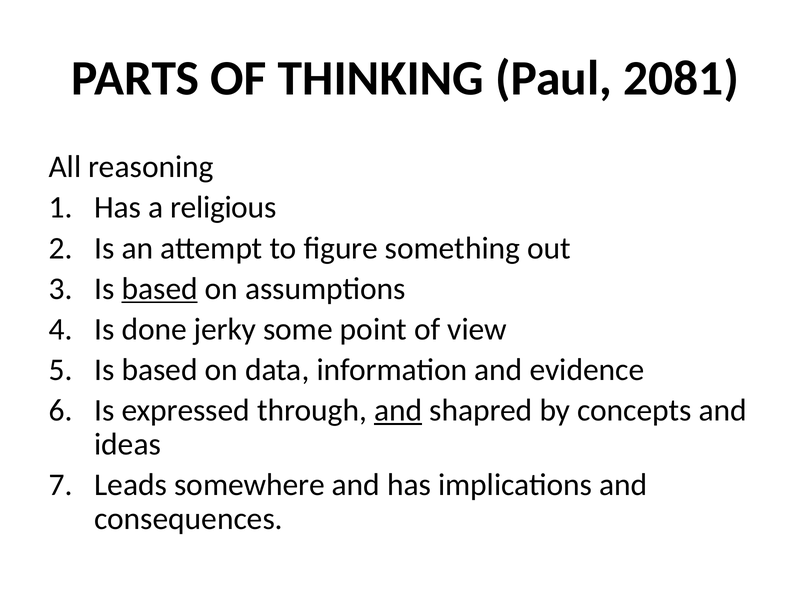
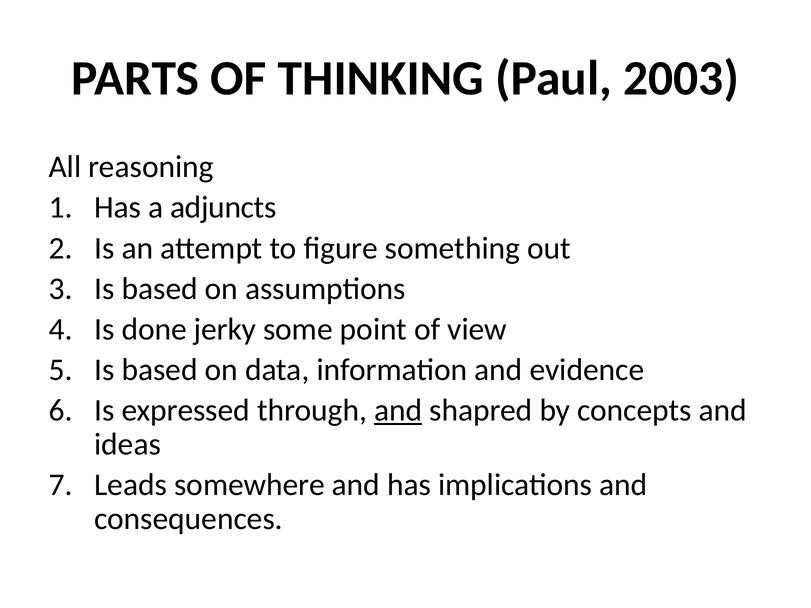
2081: 2081 -> 2003
religious: religious -> adjuncts
based at (160, 289) underline: present -> none
